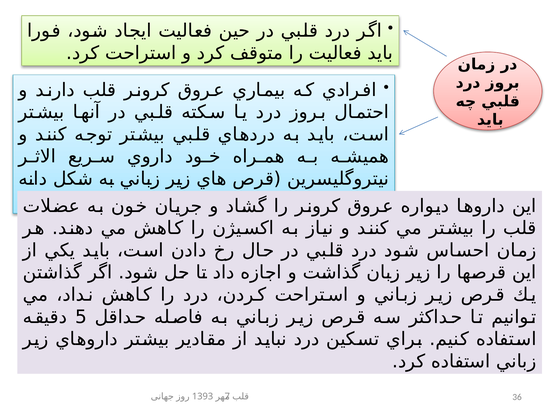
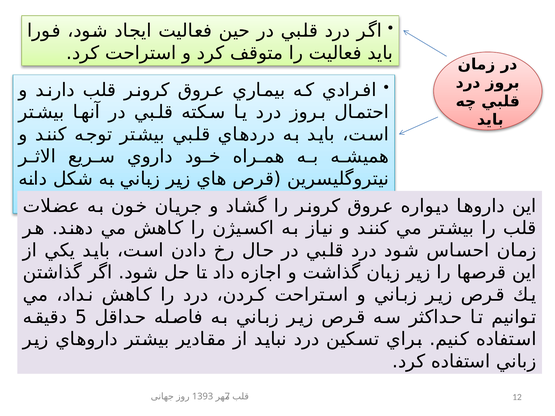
36: 36 -> 12
